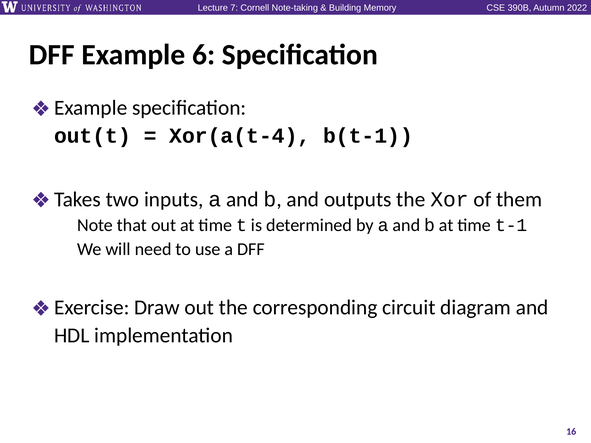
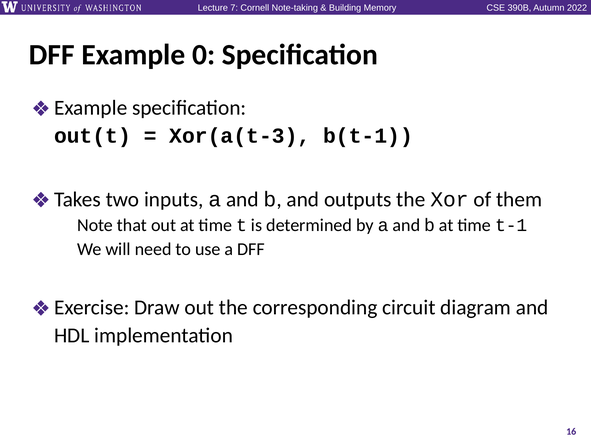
6: 6 -> 0
Xor(a(t-4: Xor(a(t-4 -> Xor(a(t-3
